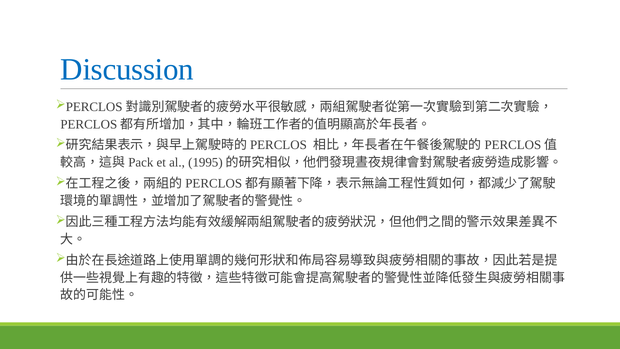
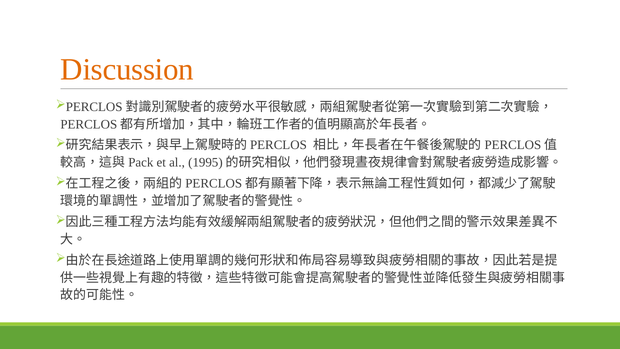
Discussion colour: blue -> orange
